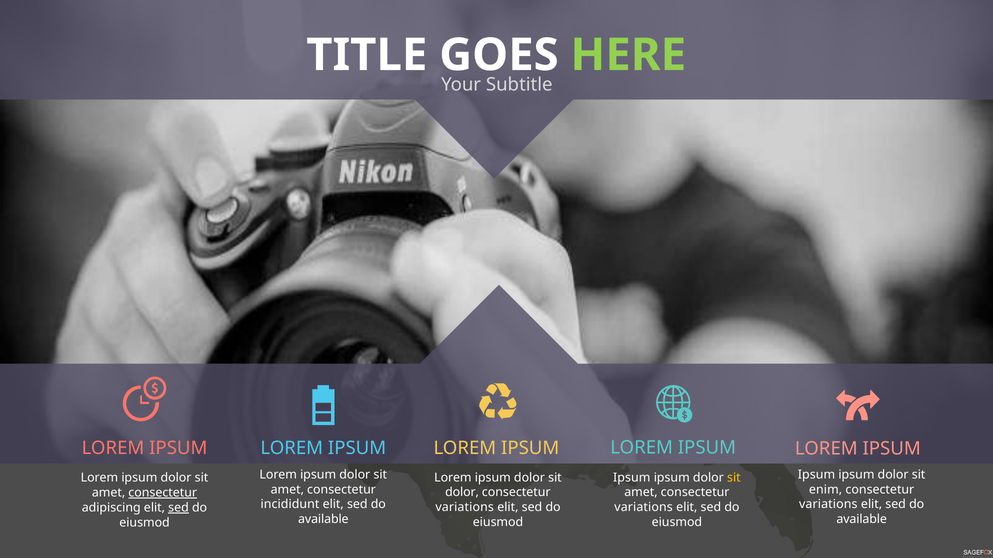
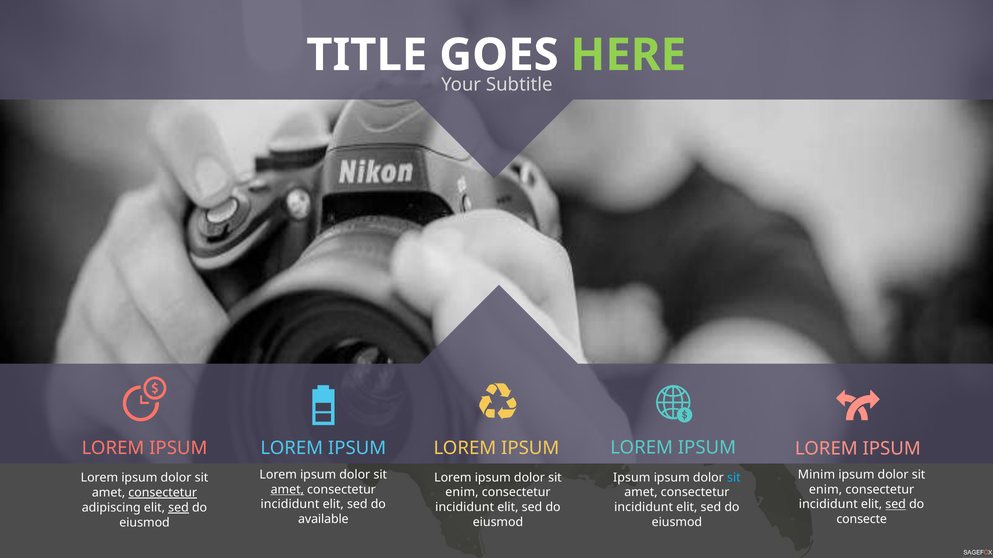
Ipsum at (816, 475): Ipsum -> Minim
sit at (734, 478) colour: yellow -> light blue
amet at (287, 490) underline: none -> present
dolor at (462, 493): dolor -> enim
variations at (828, 505): variations -> incididunt
sed at (896, 505) underline: none -> present
variations at (465, 508): variations -> incididunt
variations at (644, 508): variations -> incididunt
available at (862, 520): available -> consecte
